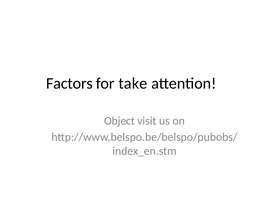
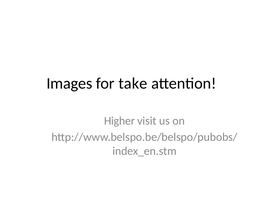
Factors: Factors -> Images
Object: Object -> Higher
